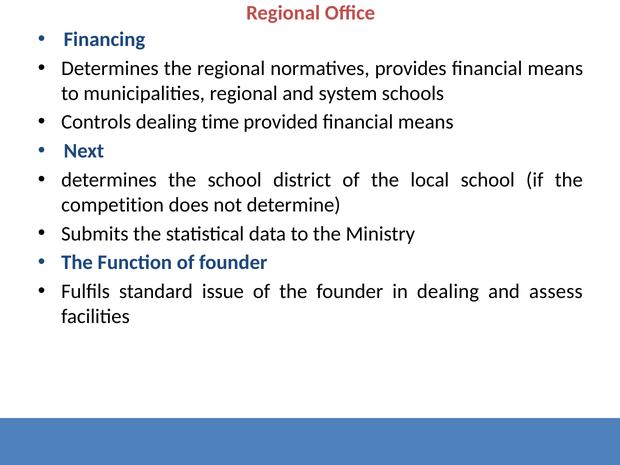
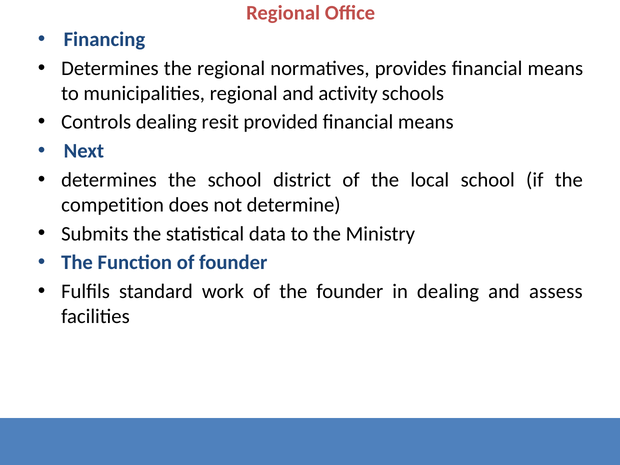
system: system -> activity
time: time -> resit
issue: issue -> work
